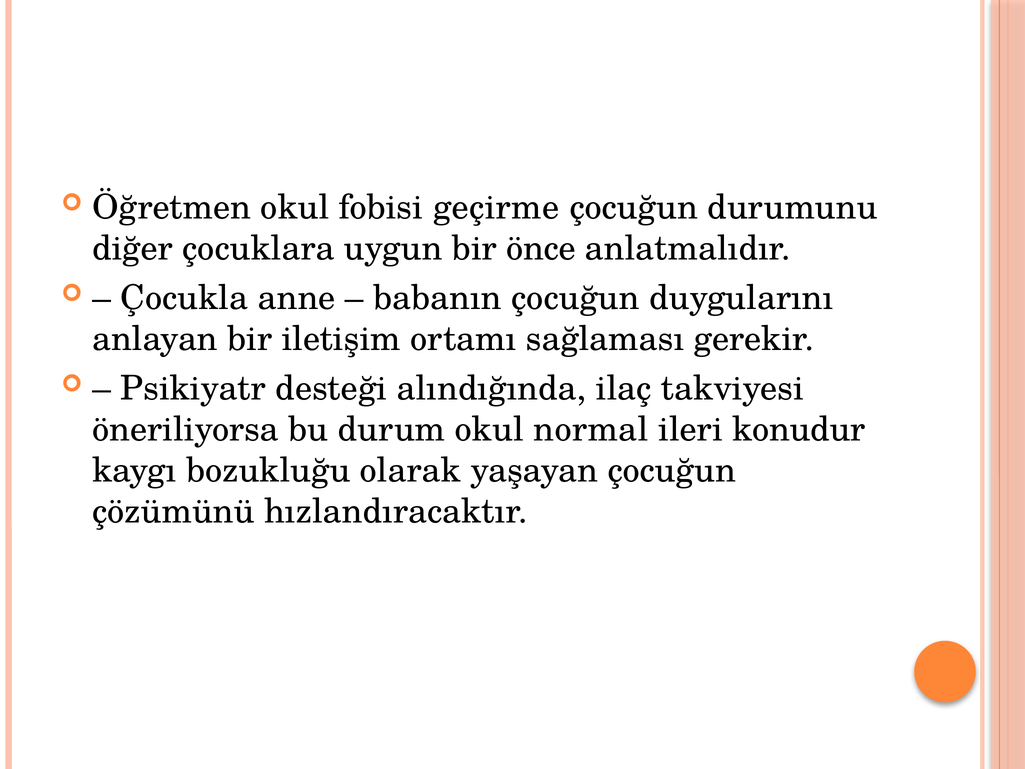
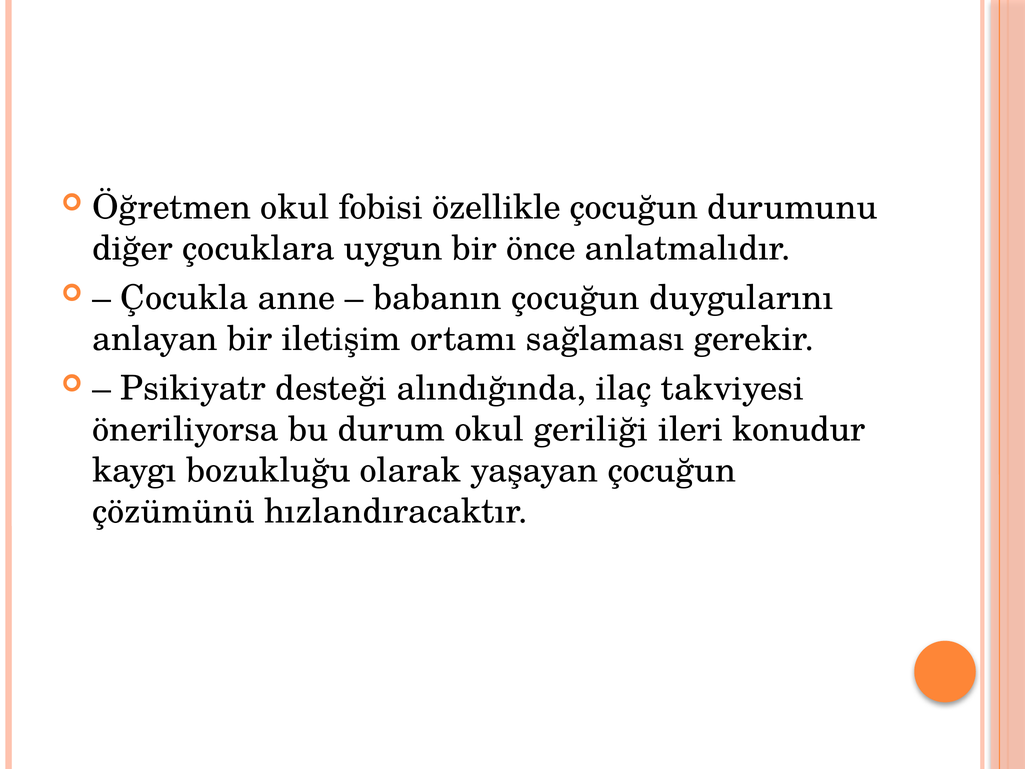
geçirme: geçirme -> özellikle
normal: normal -> geriliği
